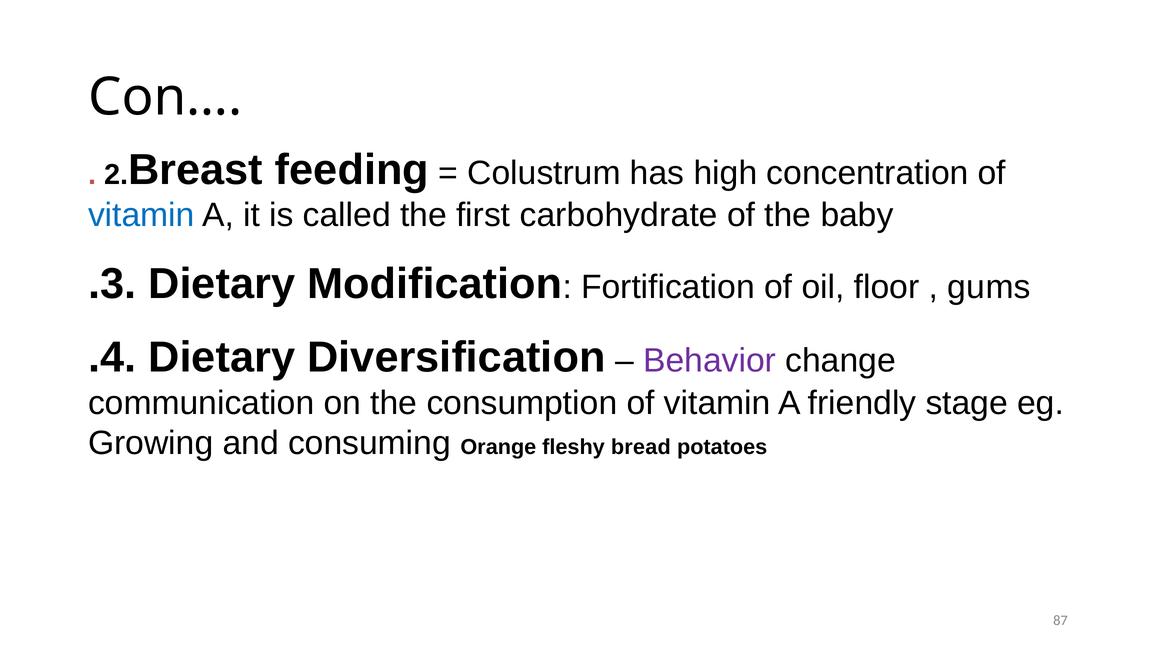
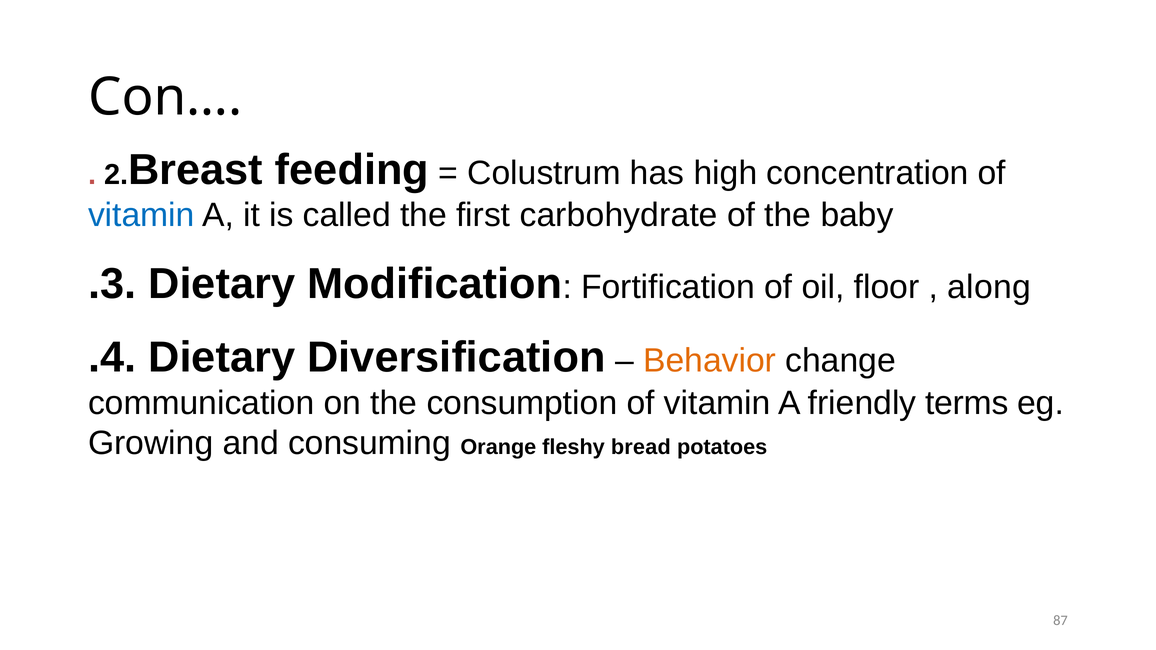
gums: gums -> along
Behavior colour: purple -> orange
stage: stage -> terms
